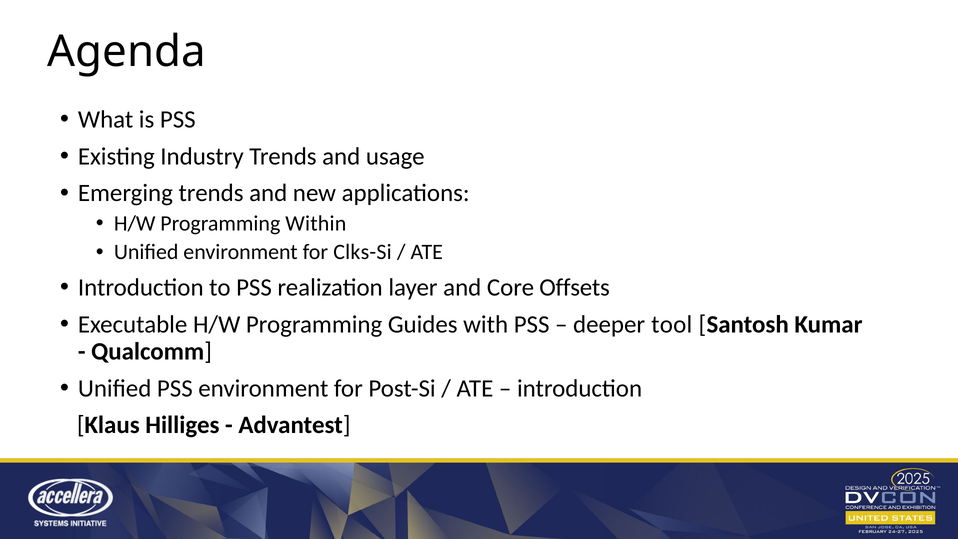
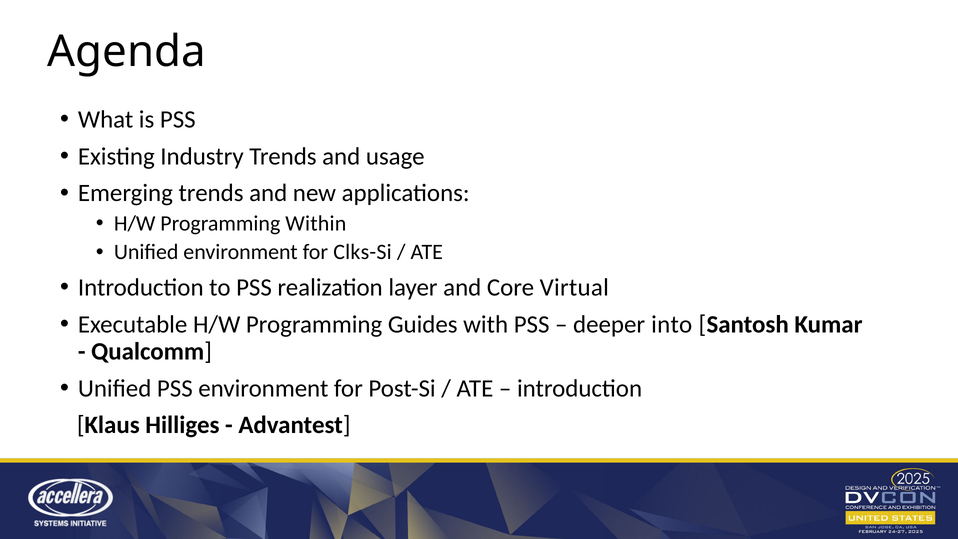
Offsets: Offsets -> Virtual
tool: tool -> into
